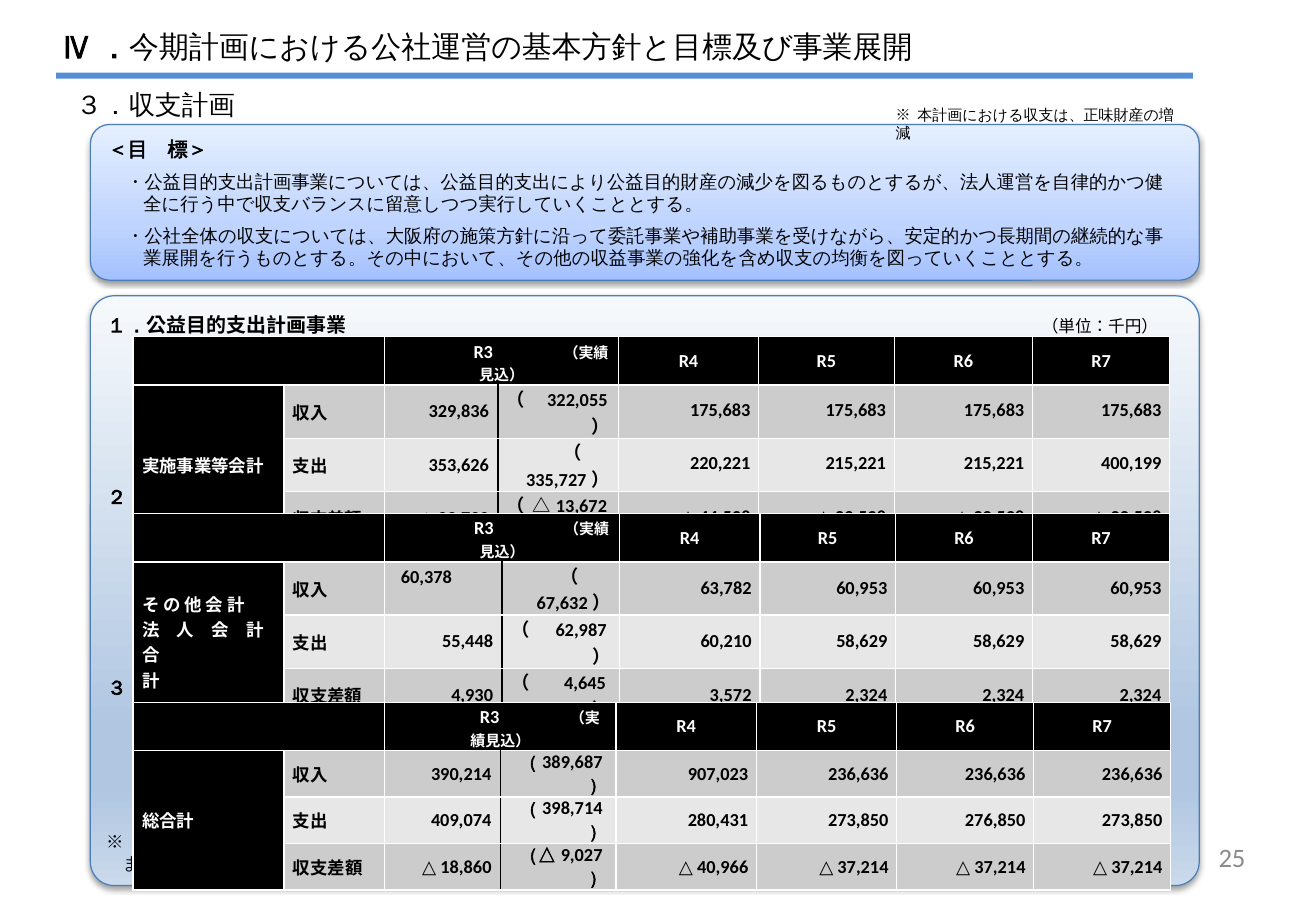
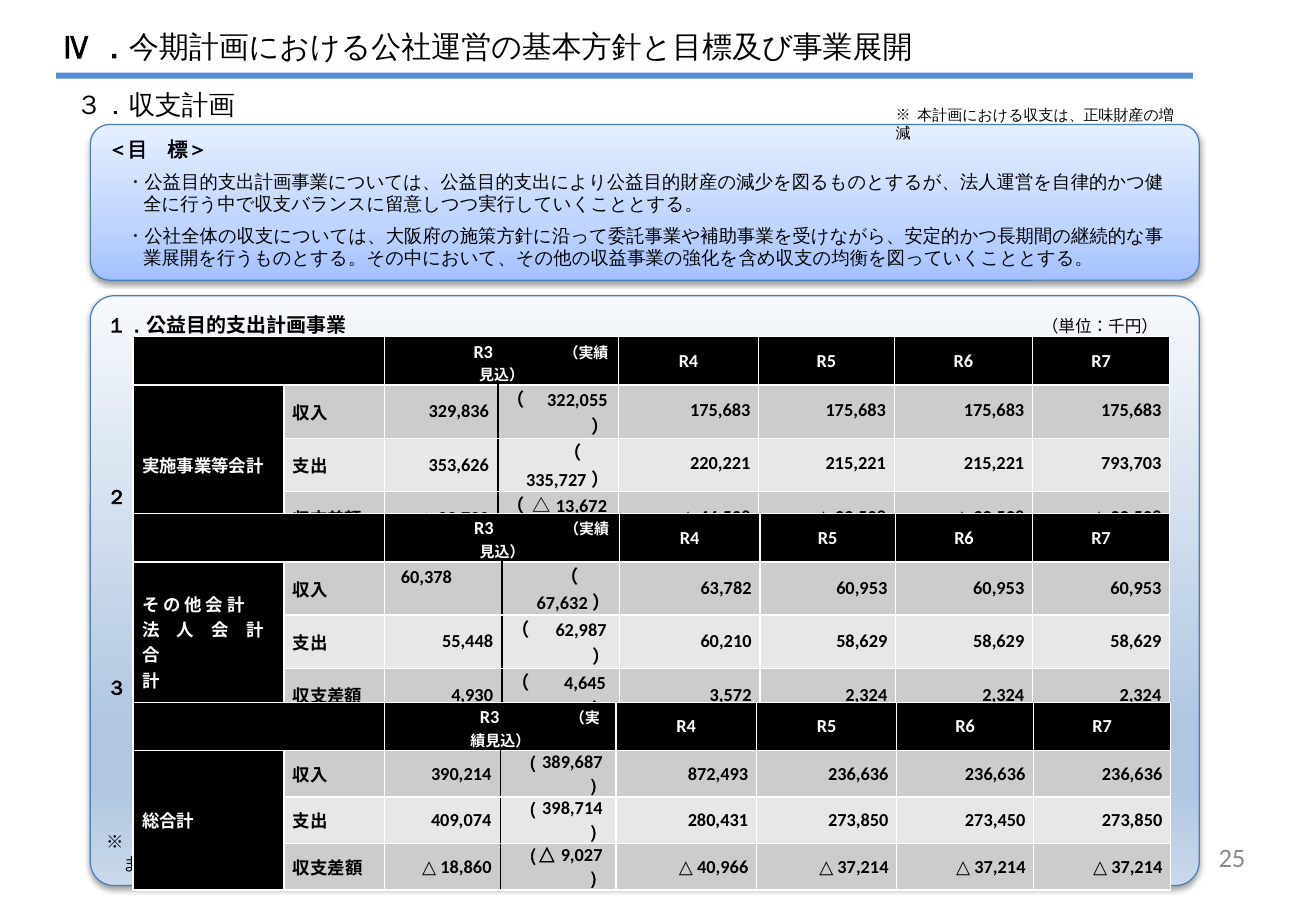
400,199: 400,199 -> 793,703
907,023: 907,023 -> 872,493
276,850: 276,850 -> 273,450
